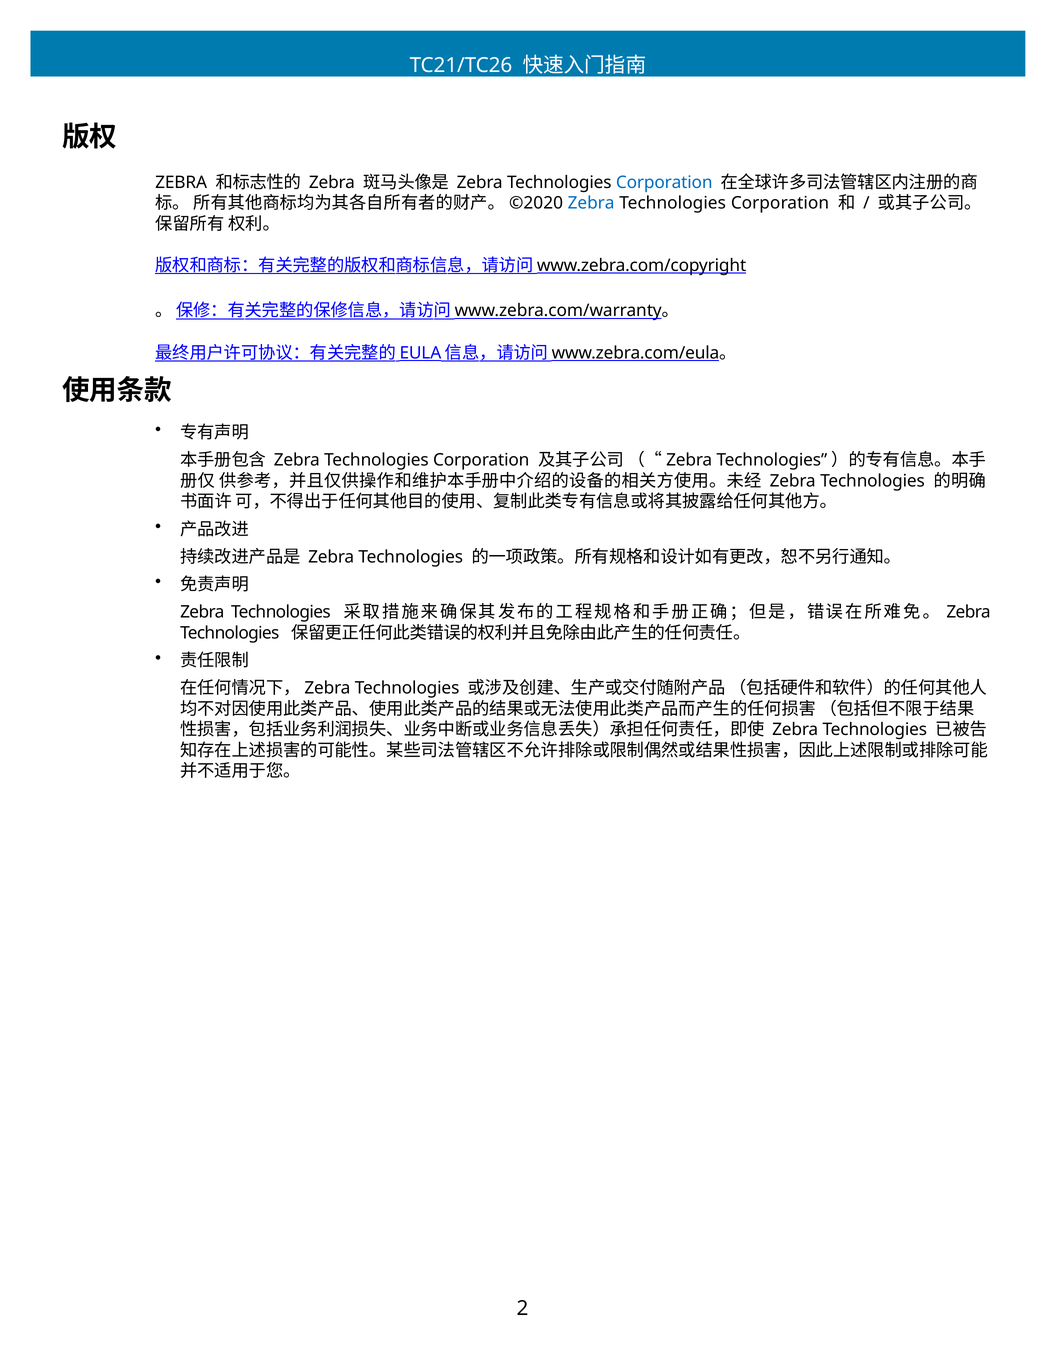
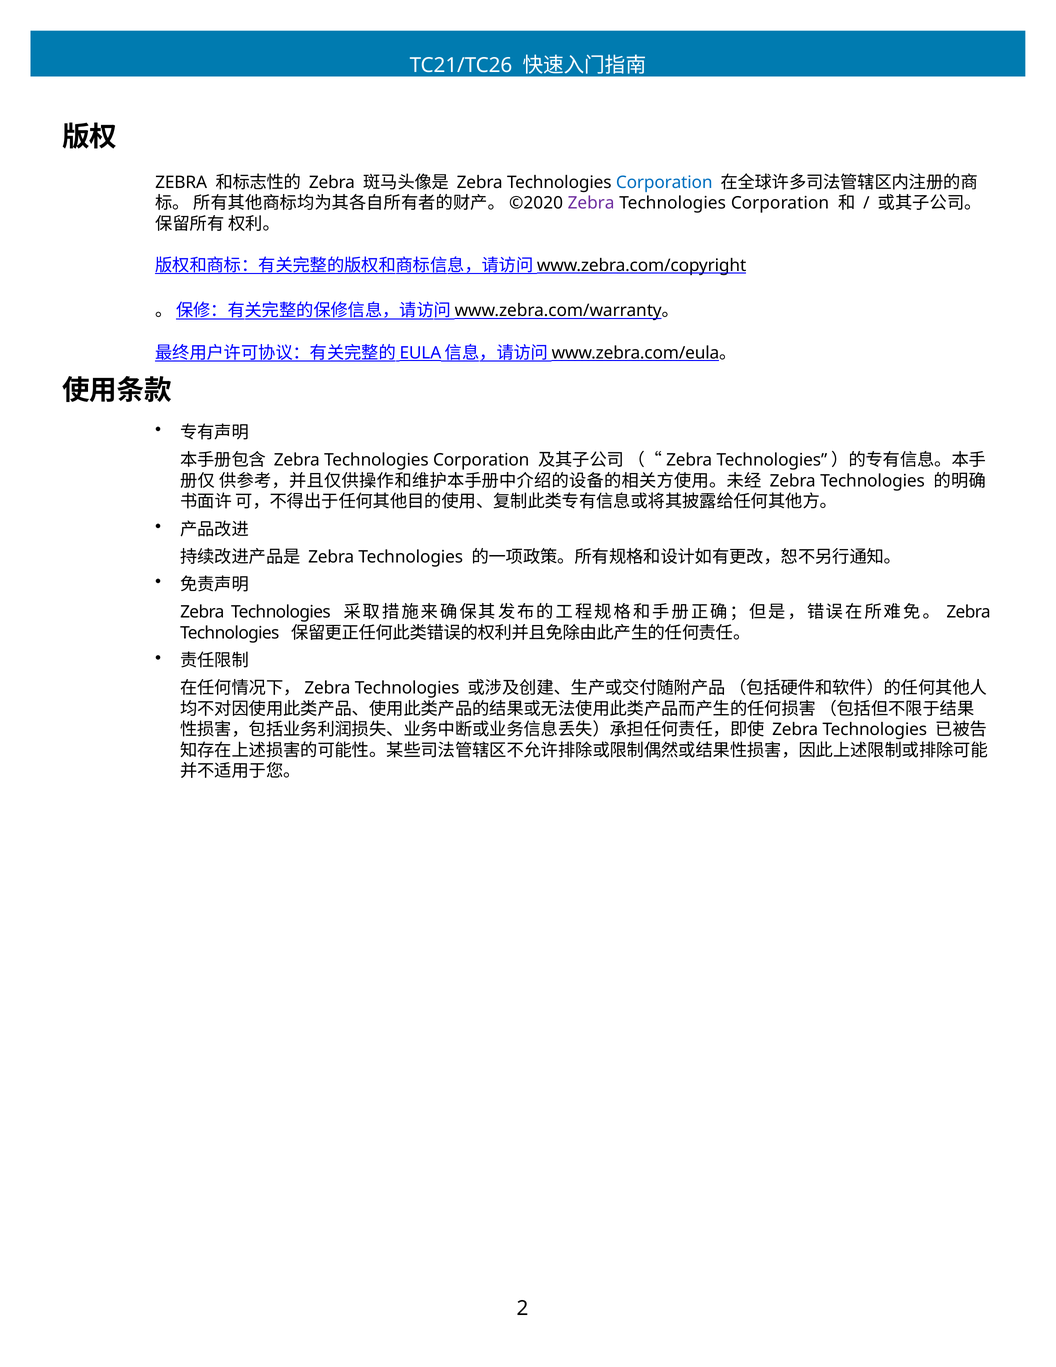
Zebra at (591, 203) colour: blue -> purple
